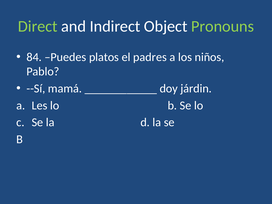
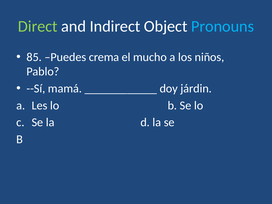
Pronouns colour: light green -> light blue
84: 84 -> 85
platos: platos -> crema
padres: padres -> mucho
